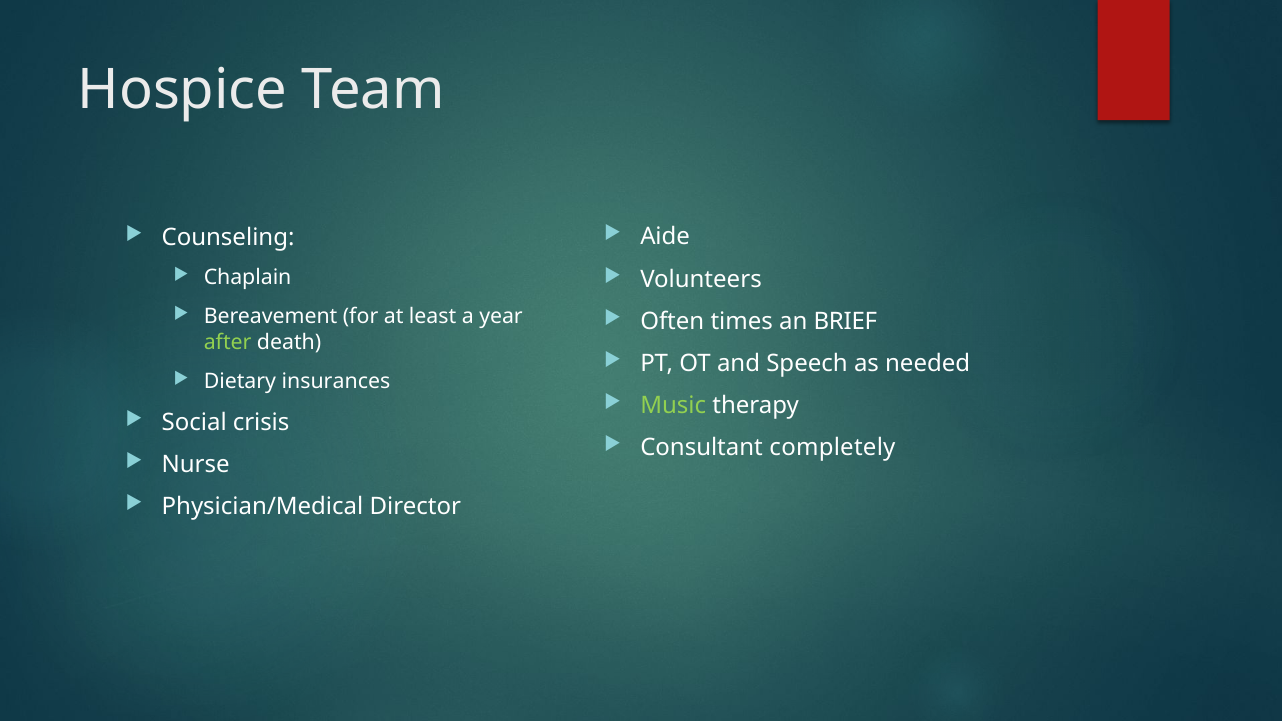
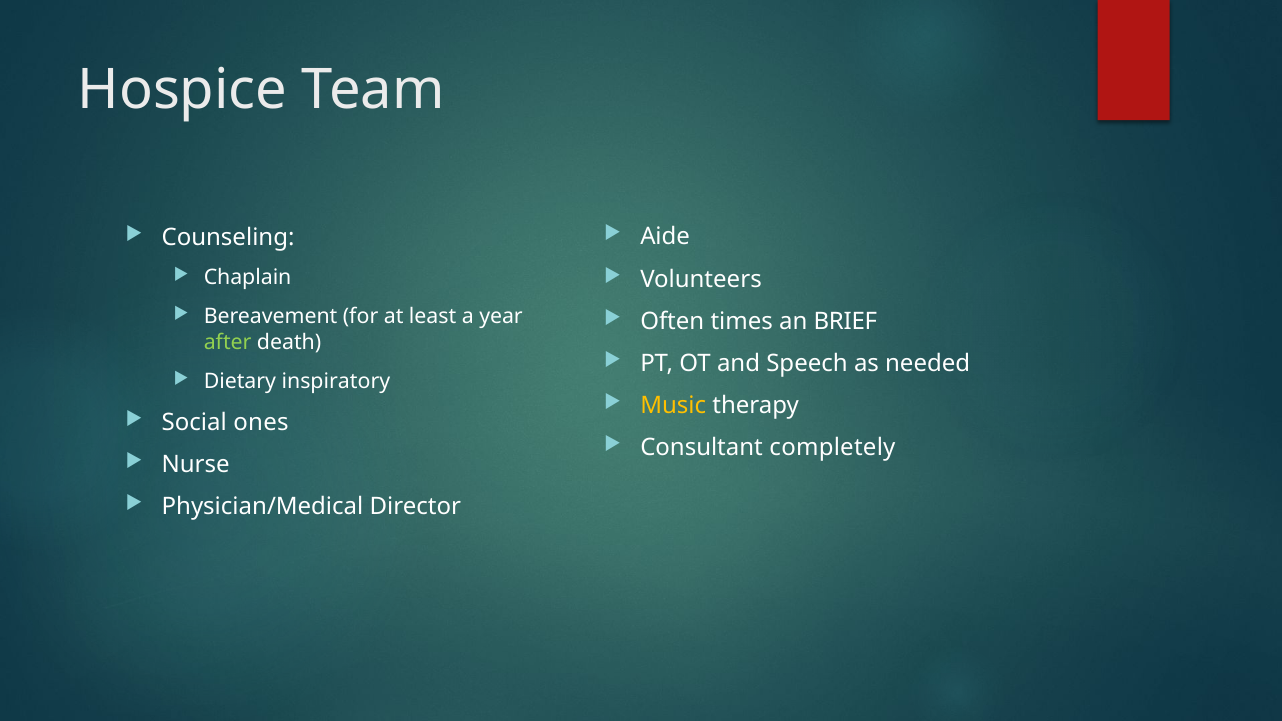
insurances: insurances -> inspiratory
Music colour: light green -> yellow
crisis: crisis -> ones
